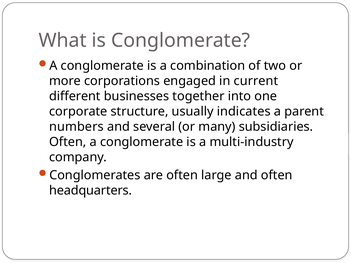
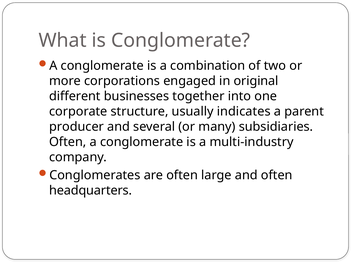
current: current -> original
numbers: numbers -> producer
